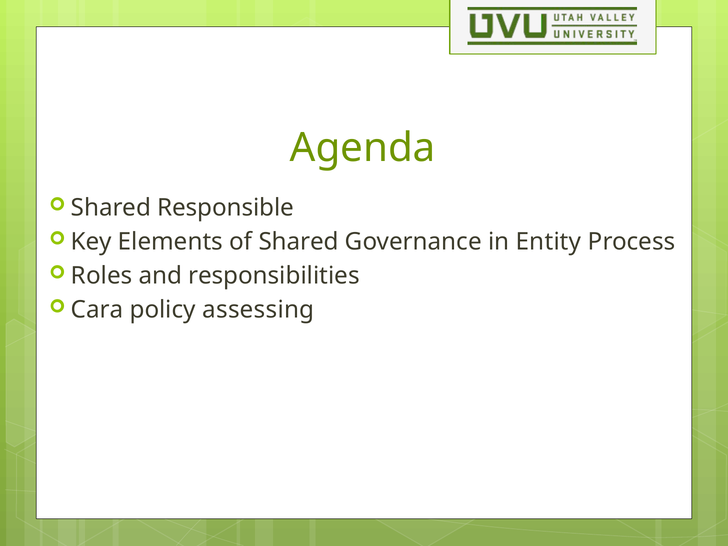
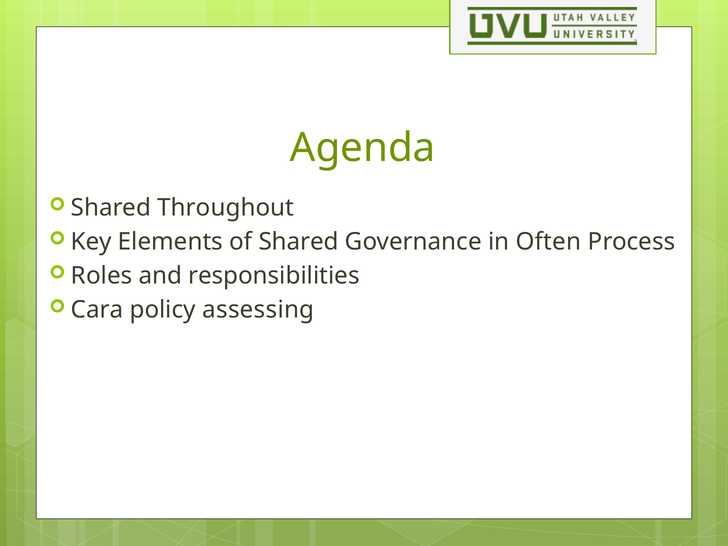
Responsible: Responsible -> Throughout
Entity: Entity -> Often
